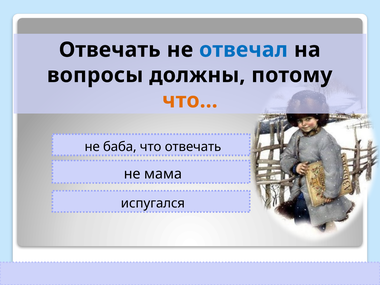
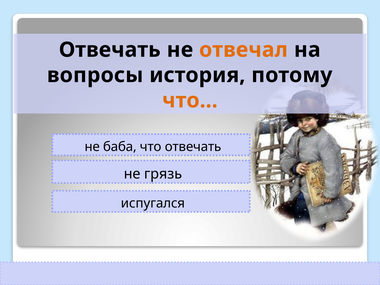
отвечал colour: blue -> orange
должны: должны -> история
мама: мама -> грязь
